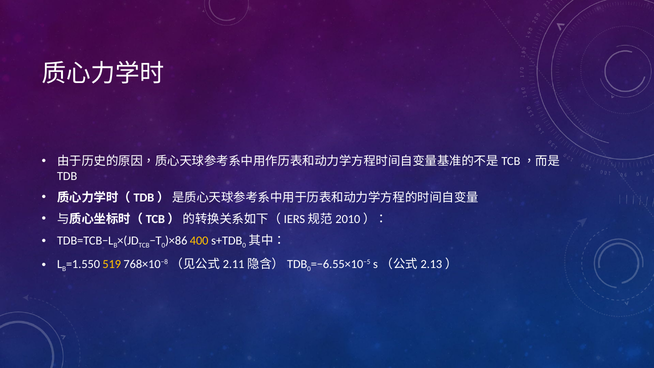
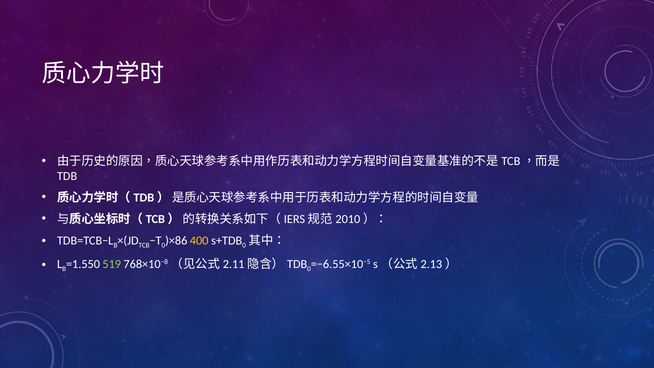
519 colour: yellow -> light green
